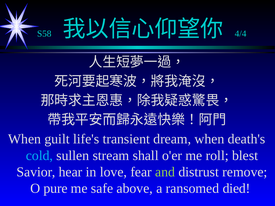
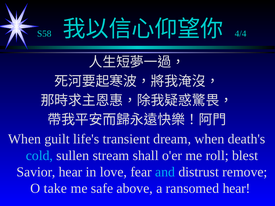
and colour: light green -> light blue
pure: pure -> take
ransomed died: died -> hear
